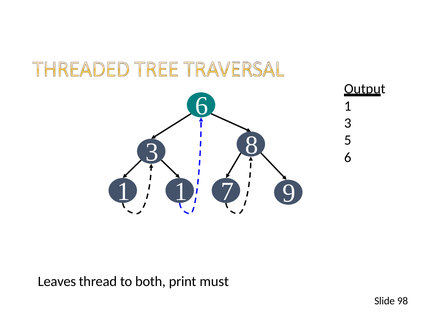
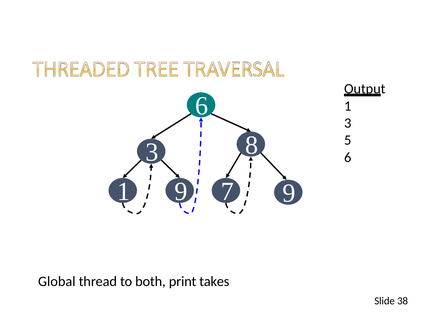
1 1: 1 -> 9
Leaves: Leaves -> Global
must: must -> takes
98: 98 -> 38
